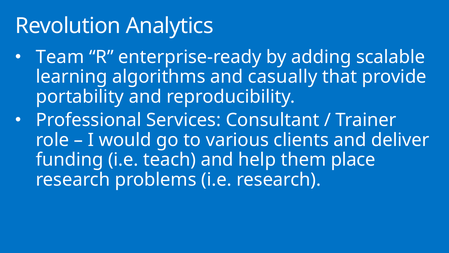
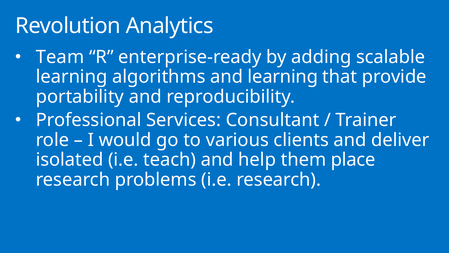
and casually: casually -> learning
funding: funding -> isolated
